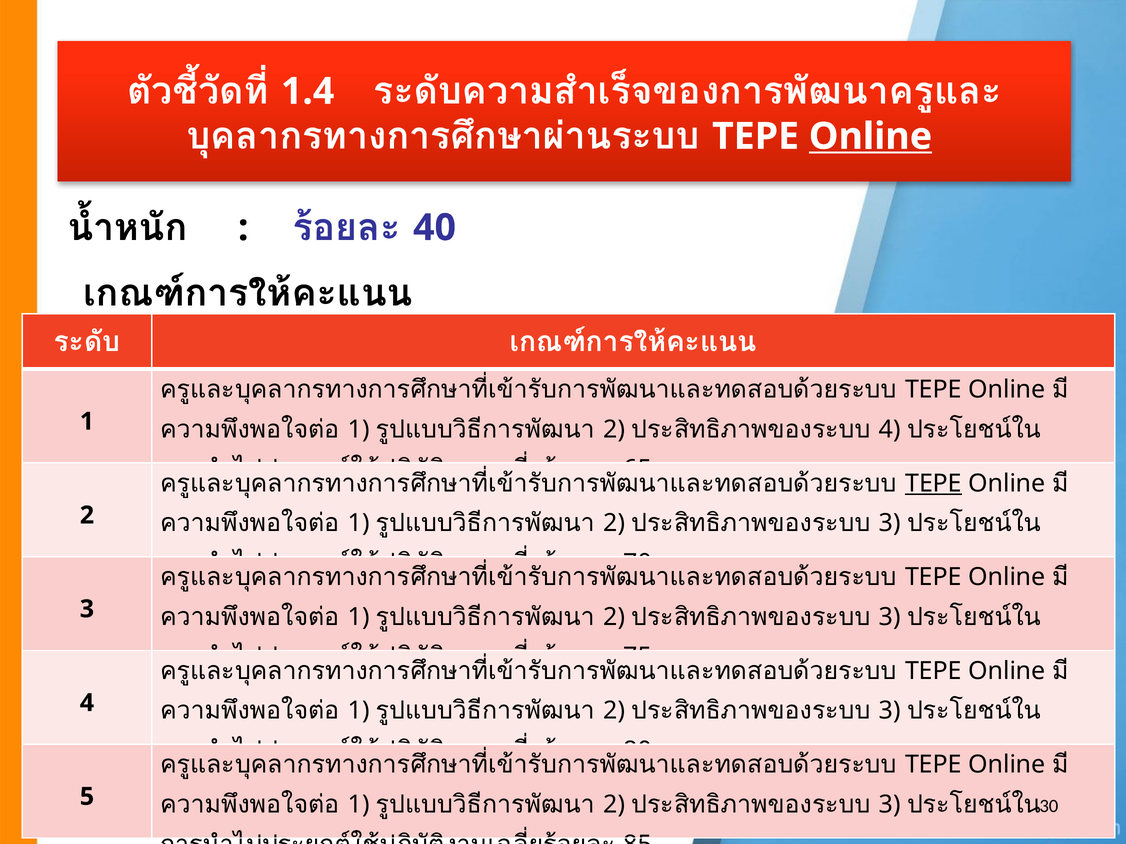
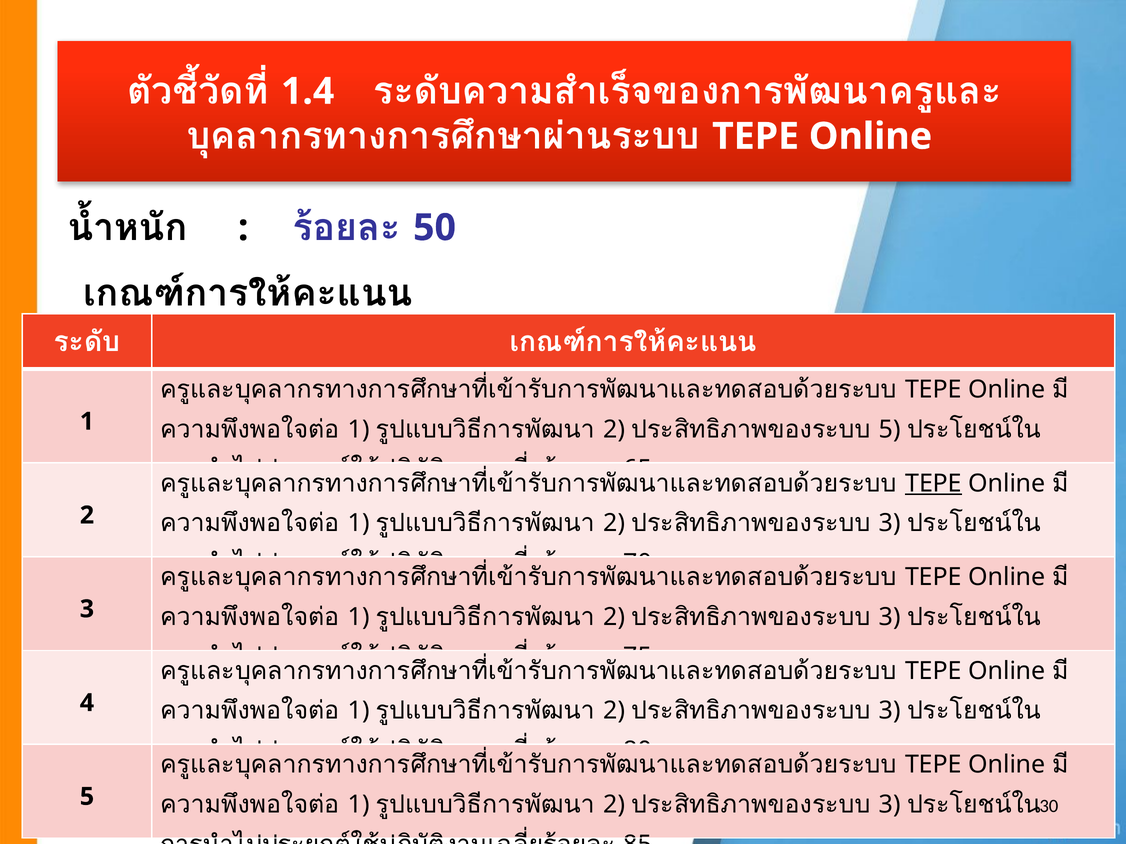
Online at (870, 136) underline: present -> none
40: 40 -> 50
4 at (890, 430): 4 -> 5
